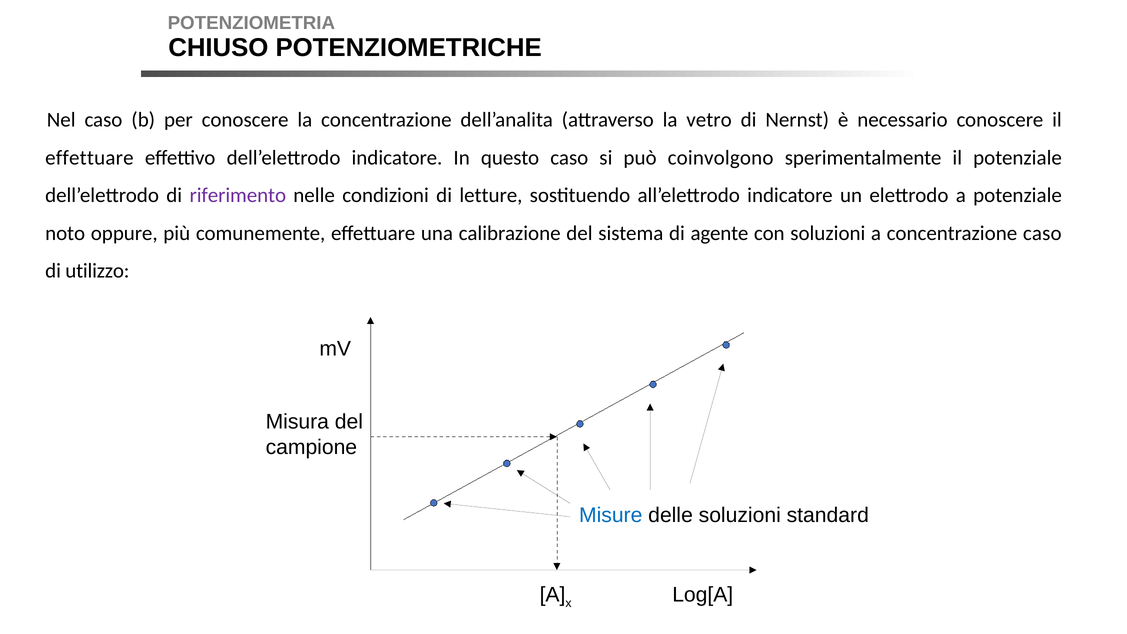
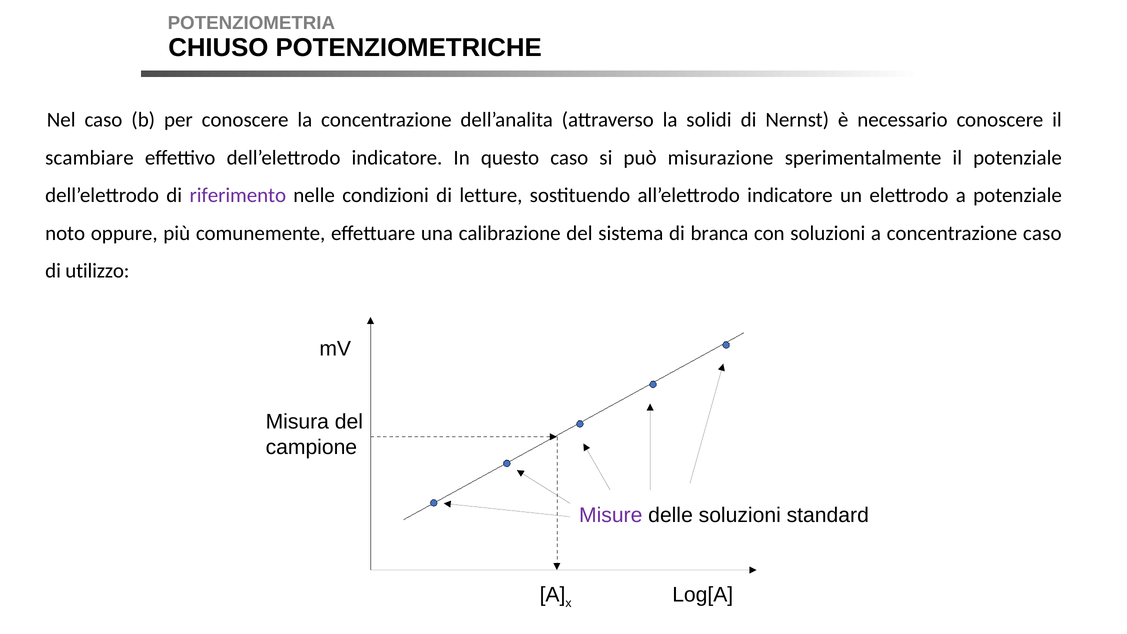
vetro: vetro -> solidi
effettuare at (89, 158): effettuare -> scambiare
coinvolgono: coinvolgono -> misurazione
agente: agente -> branca
Misure colour: blue -> purple
